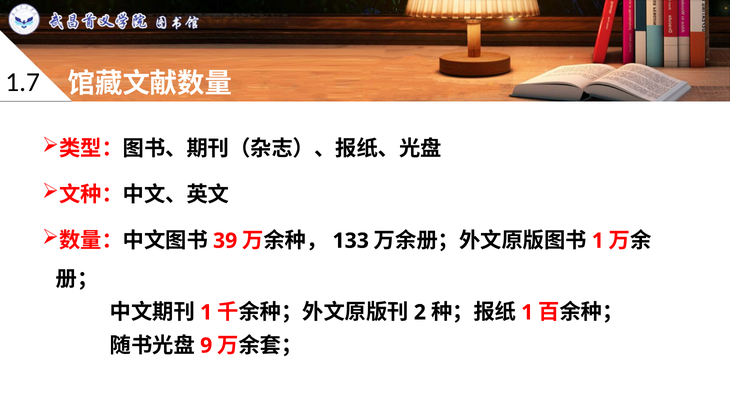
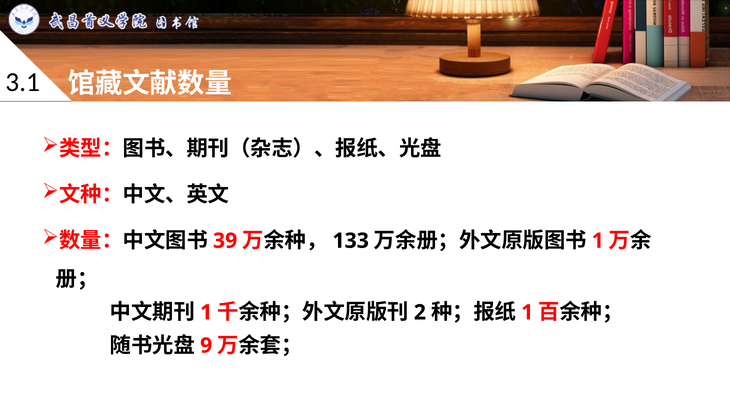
1.7: 1.7 -> 3.1
